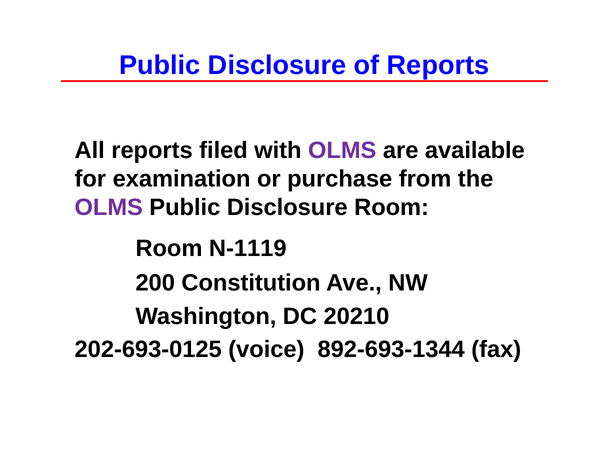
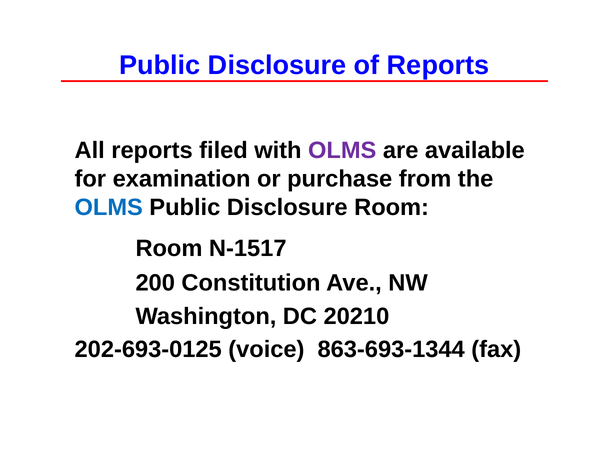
OLMS at (109, 208) colour: purple -> blue
N-1119: N-1119 -> N-1517
892-693-1344: 892-693-1344 -> 863-693-1344
